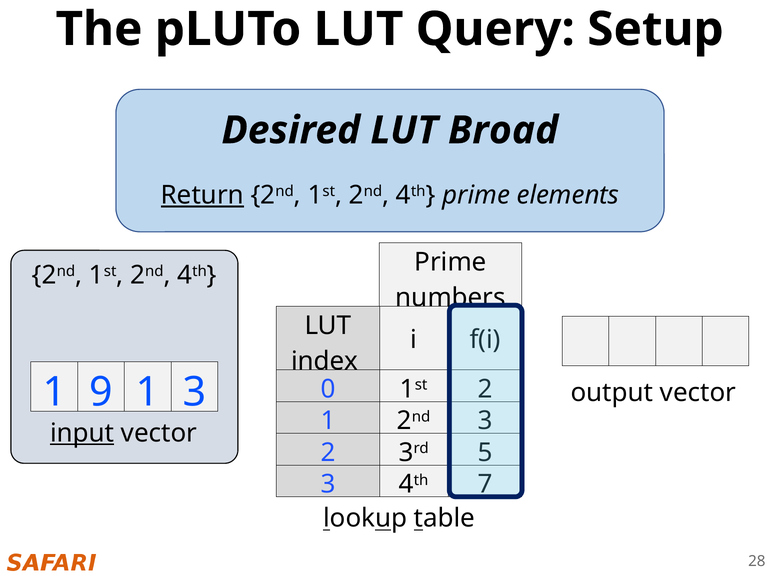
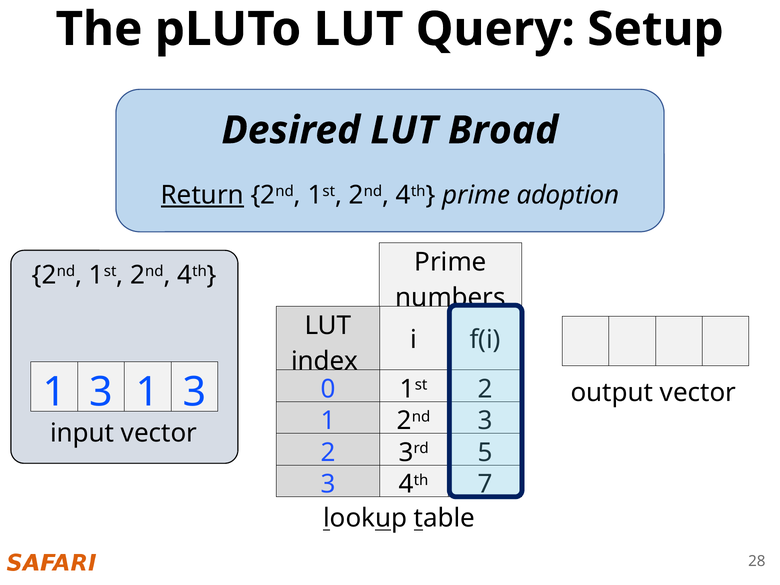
elements: elements -> adoption
9 at (101, 392): 9 -> 3
input underline: present -> none
